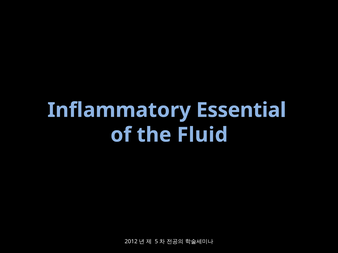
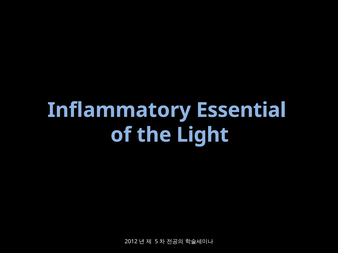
Fluid: Fluid -> Light
